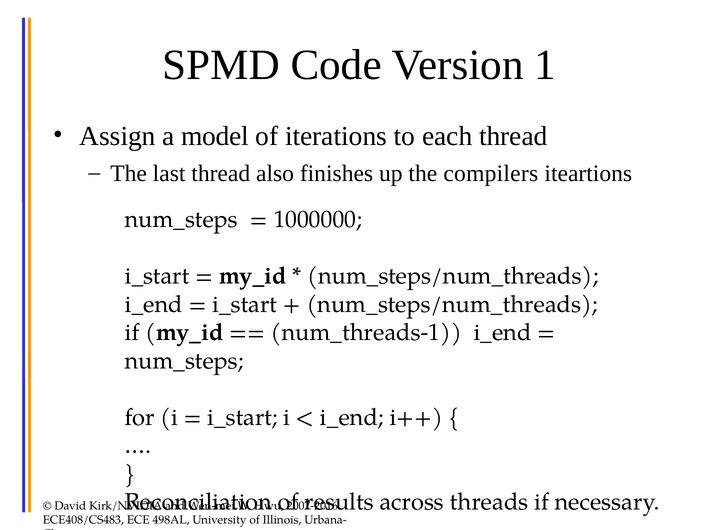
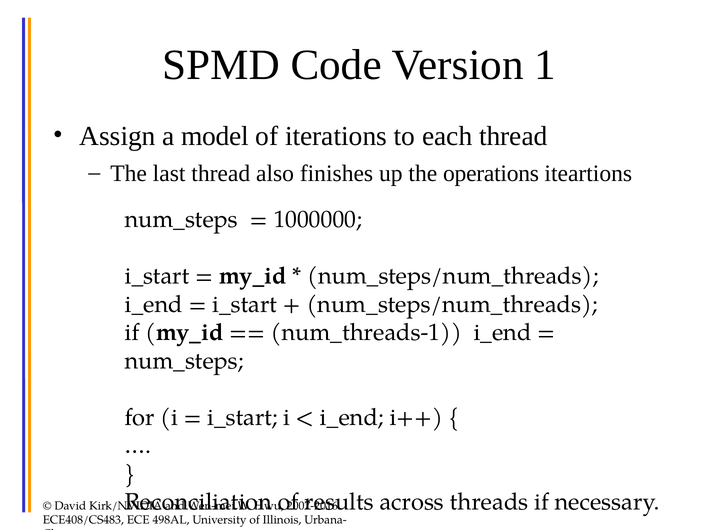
compilers: compilers -> operations
